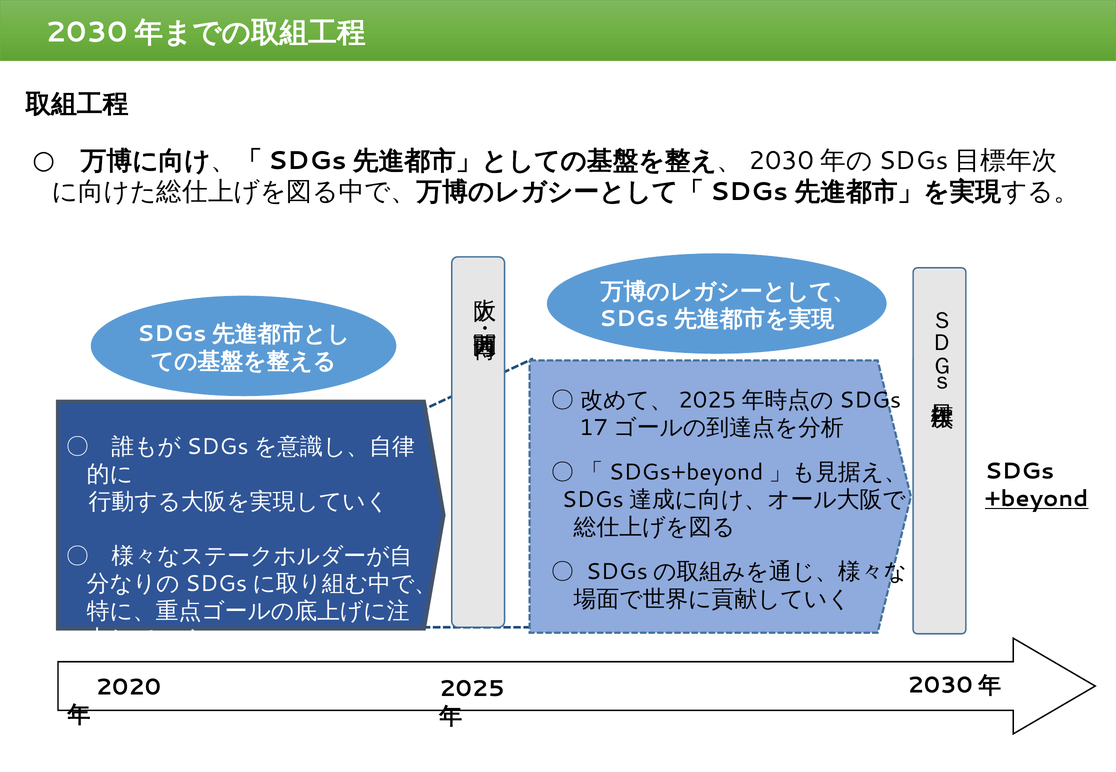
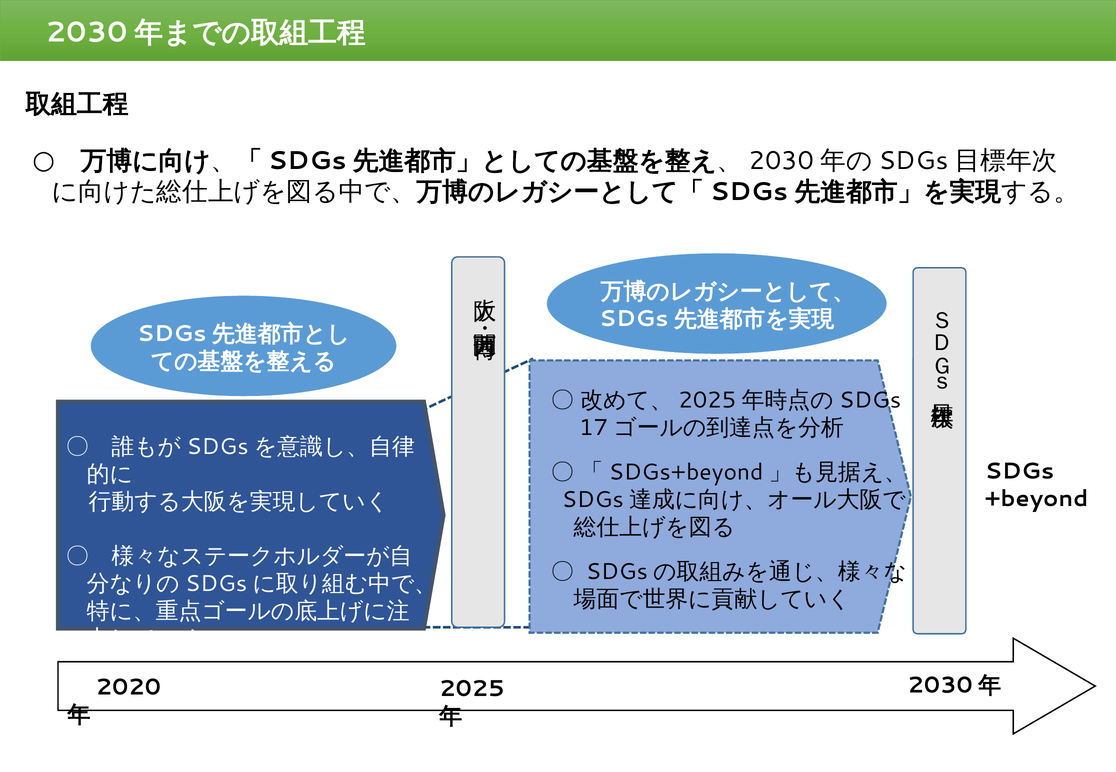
+beyond underline: present -> none
